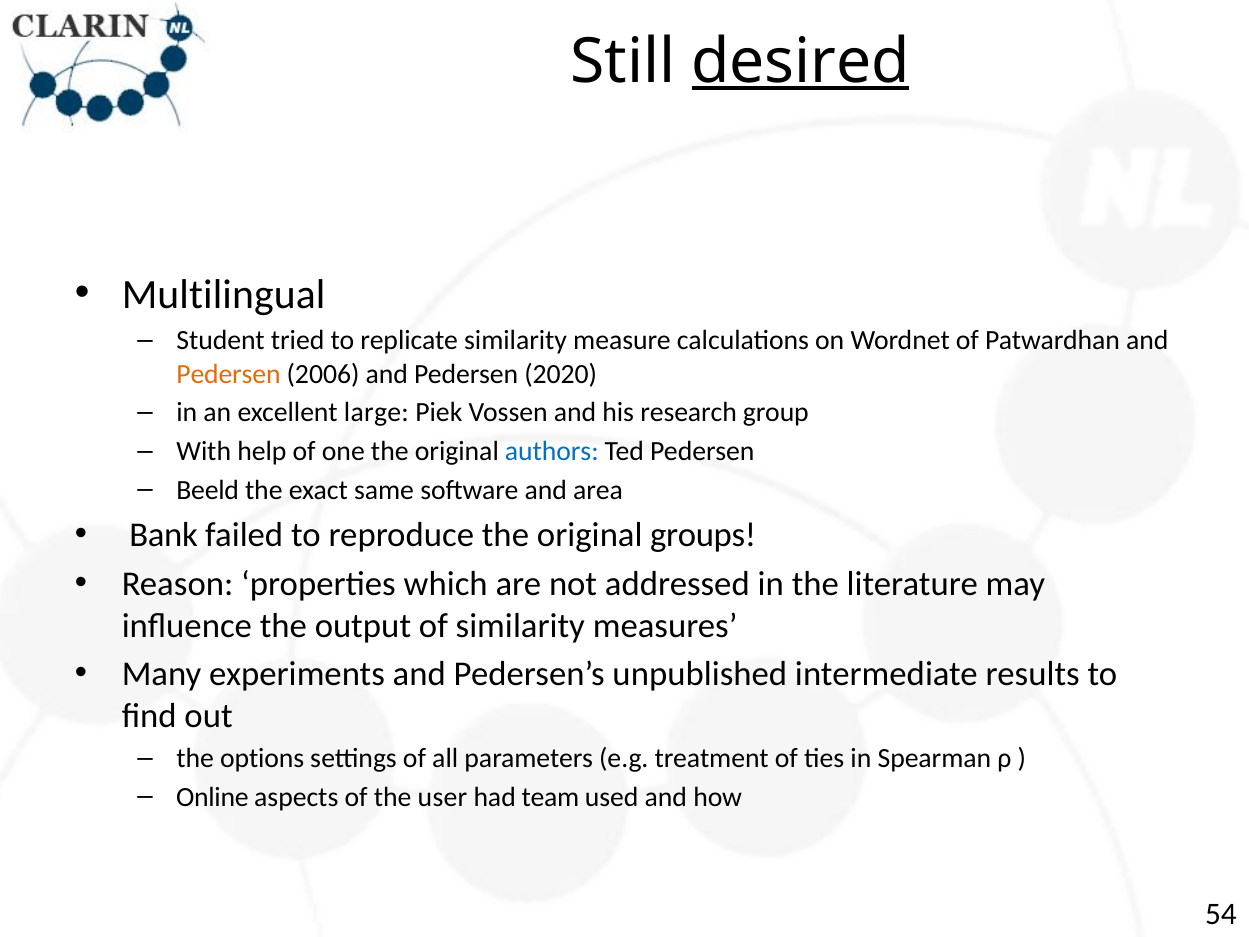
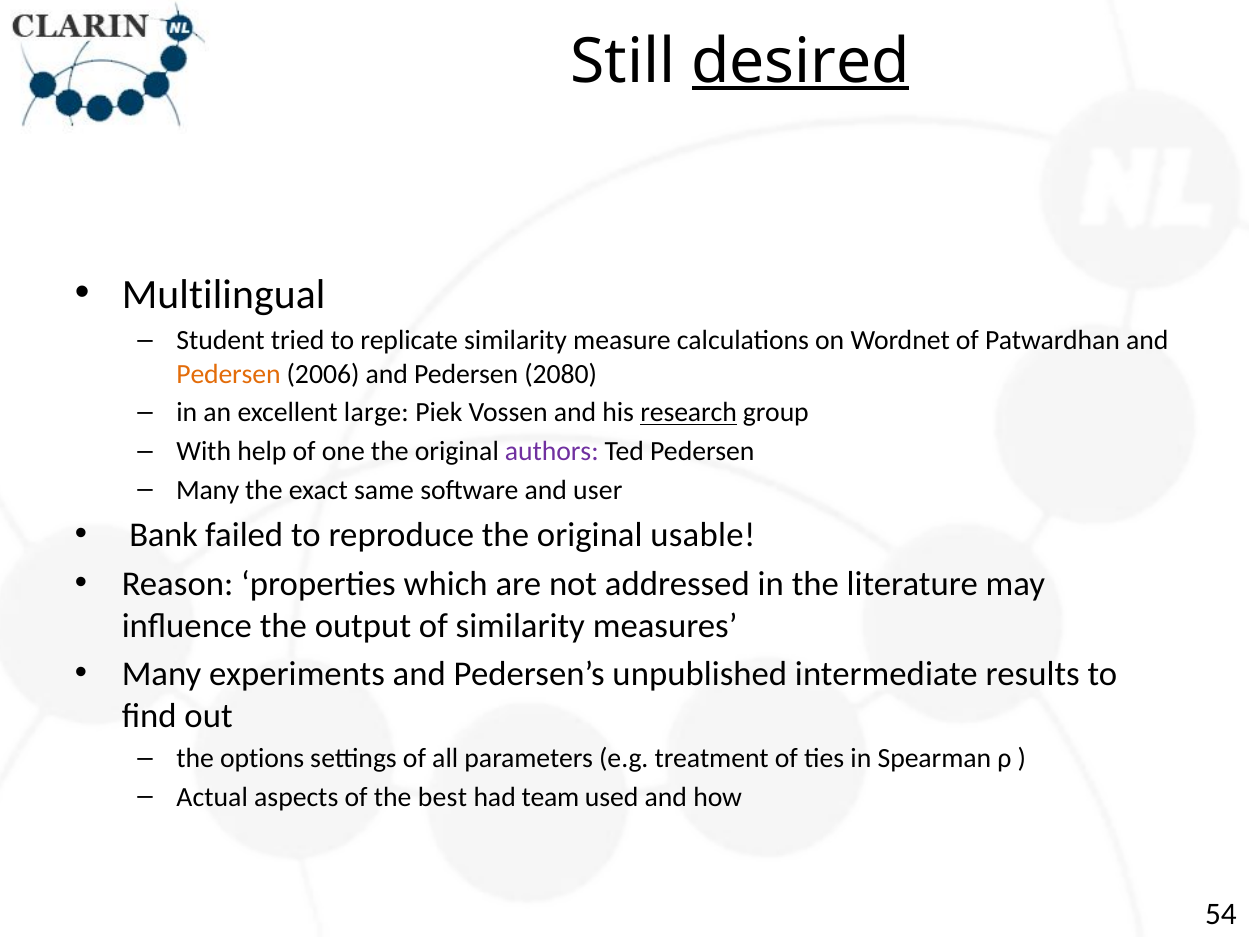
2020: 2020 -> 2080
research underline: none -> present
authors colour: blue -> purple
Beeld at (208, 490): Beeld -> Many
area: area -> user
groups: groups -> usable
Online: Online -> Actual
user: user -> best
